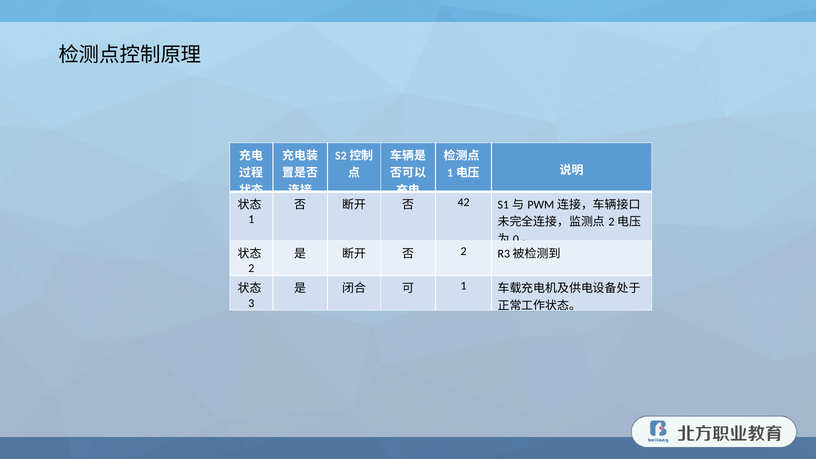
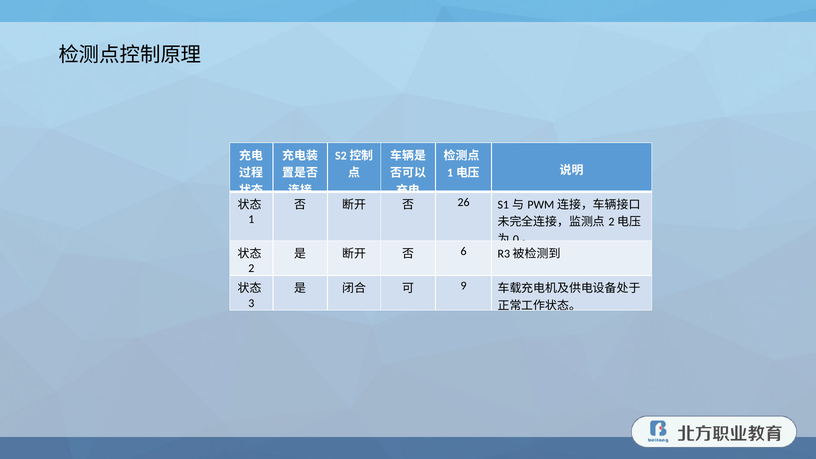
42: 42 -> 26
2 at (464, 251): 2 -> 6
1 at (464, 286): 1 -> 9
